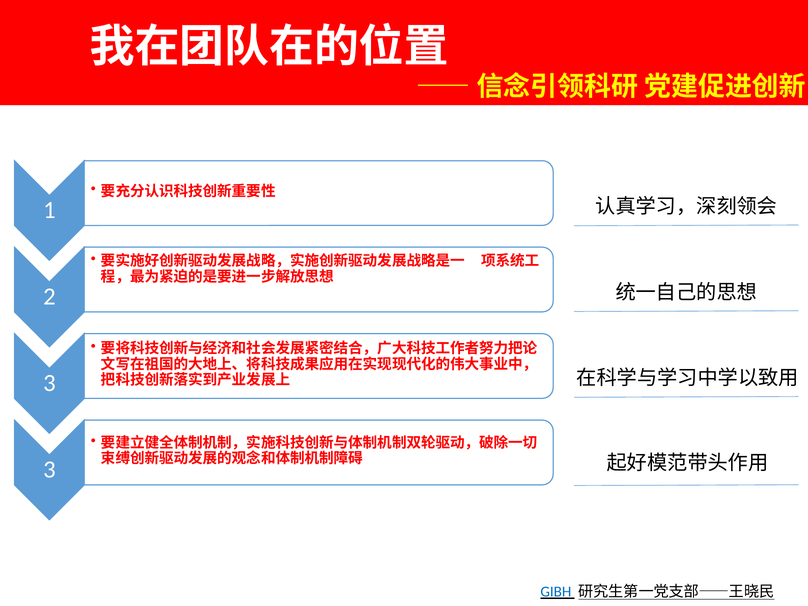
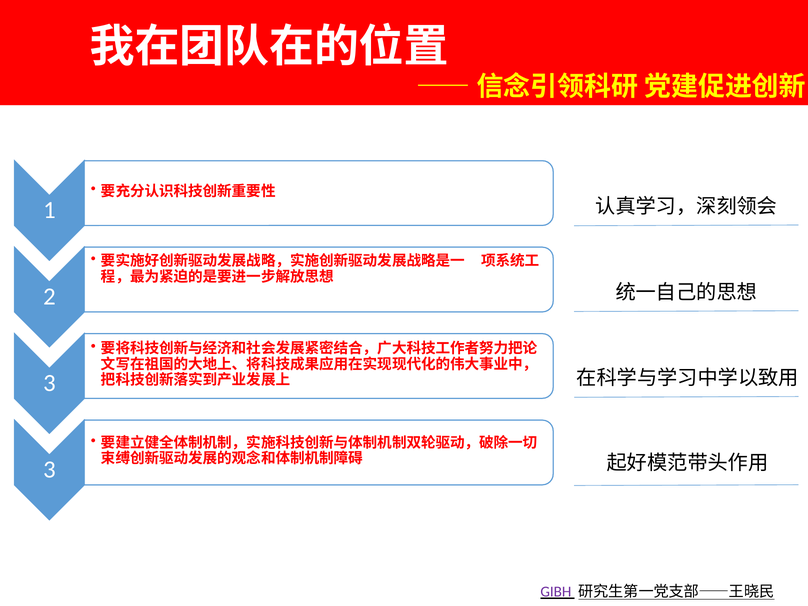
GIBH colour: blue -> purple
